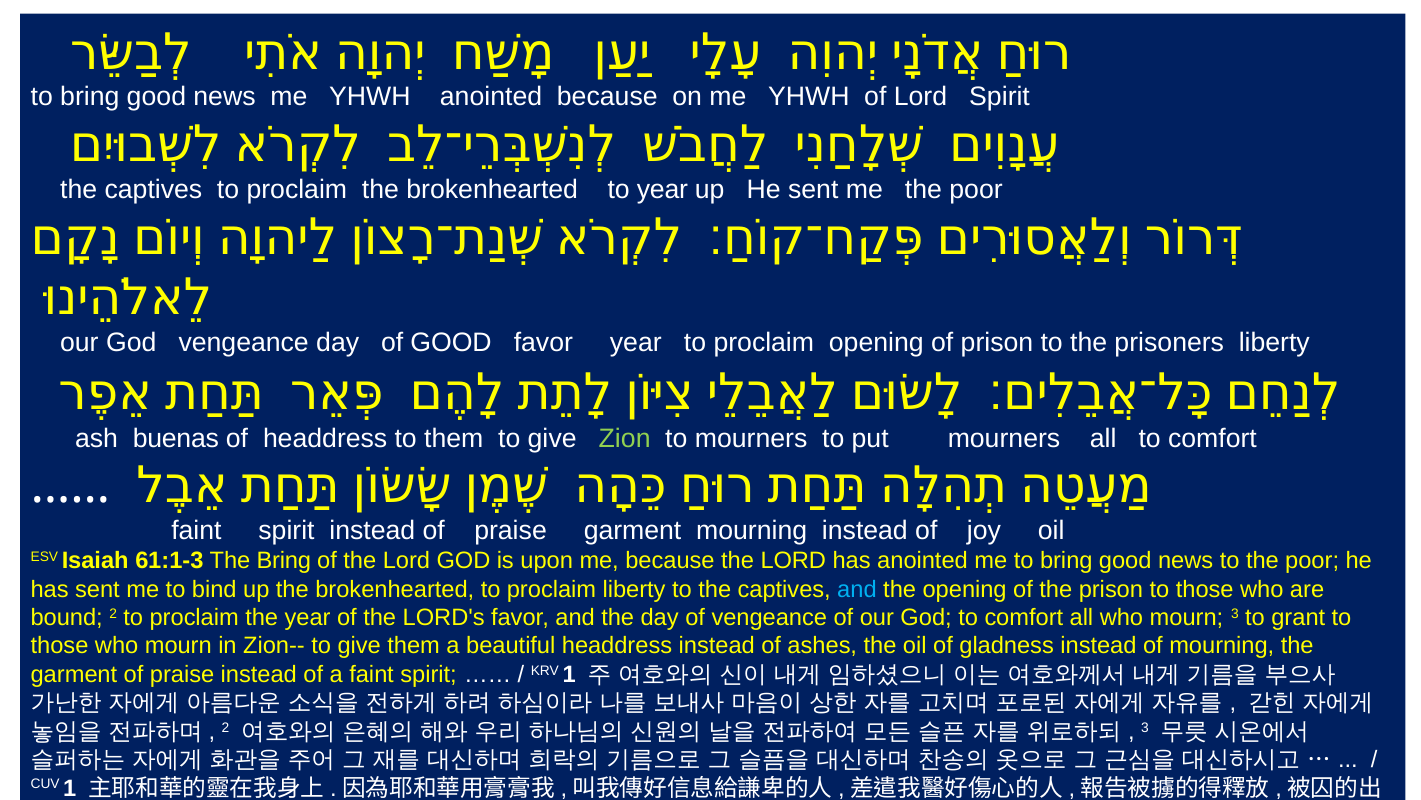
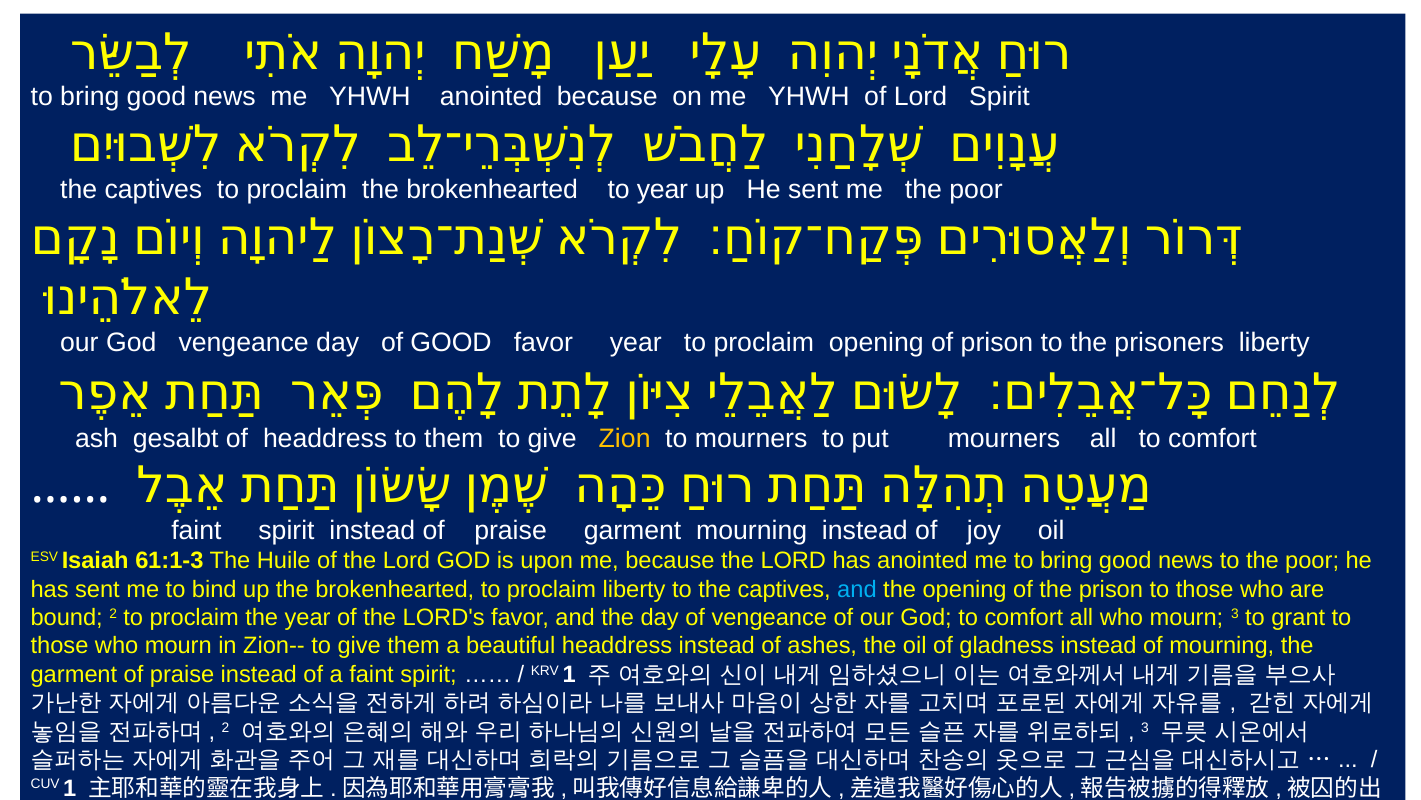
buenas: buenas -> gesalbt
Zion colour: light green -> yellow
The Bring: Bring -> Huile
